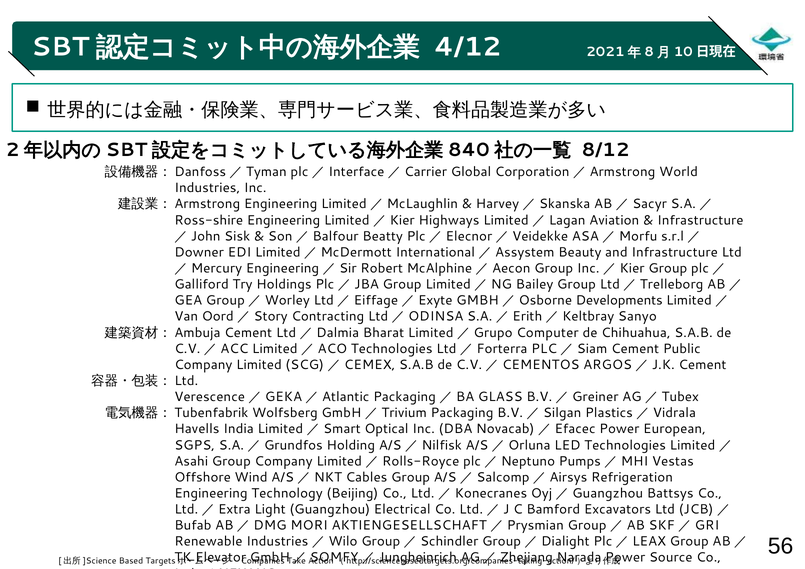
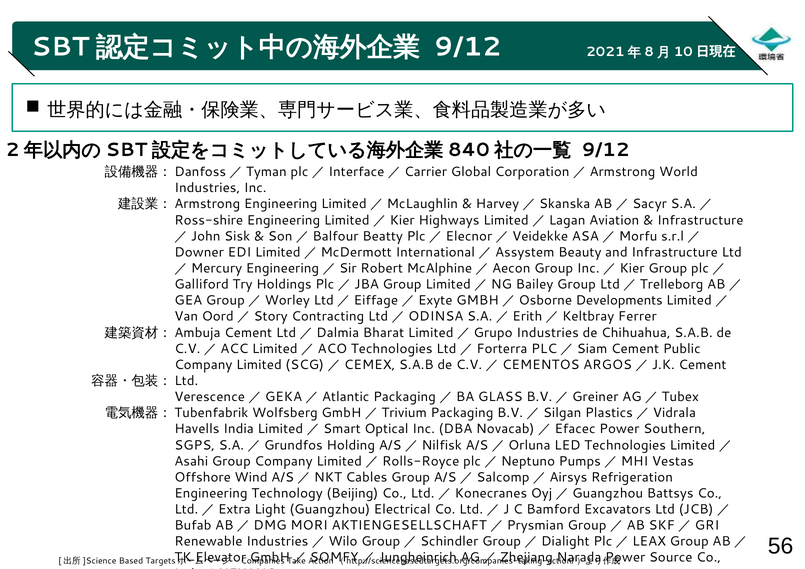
4/12 at (468, 47): 4/12 -> 9/12
8/12 at (606, 150): 8/12 -> 9/12
Sanyo: Sanyo -> Ferrer
Computer at (547, 333): Computer -> Industries
European: European -> Southern
